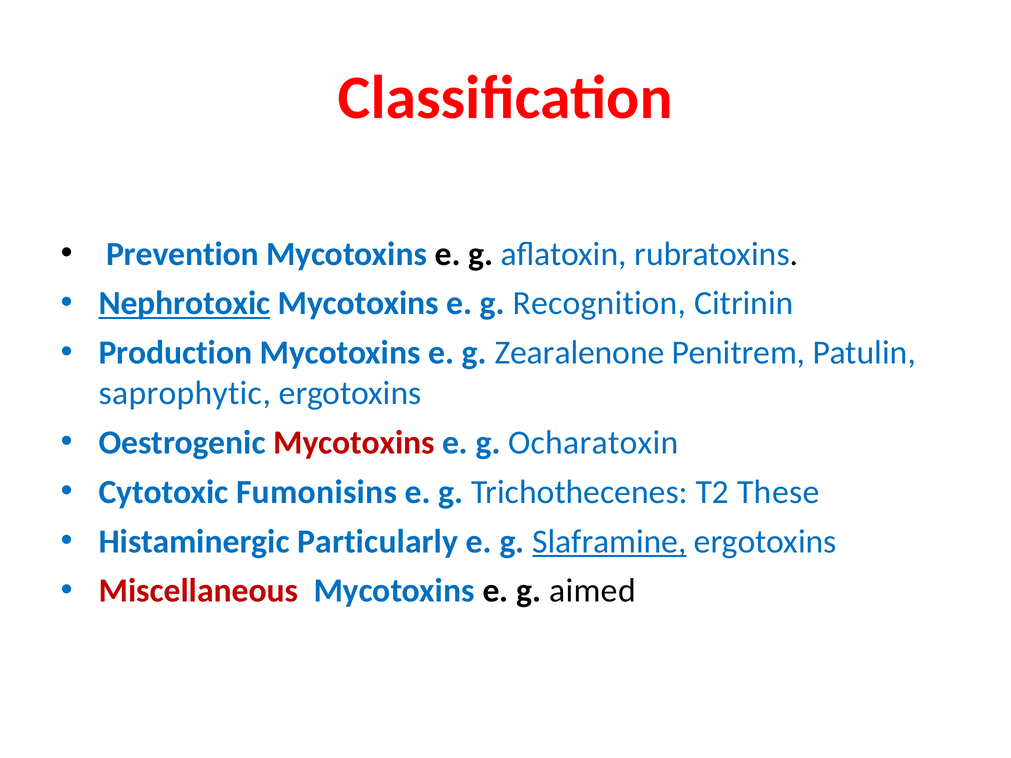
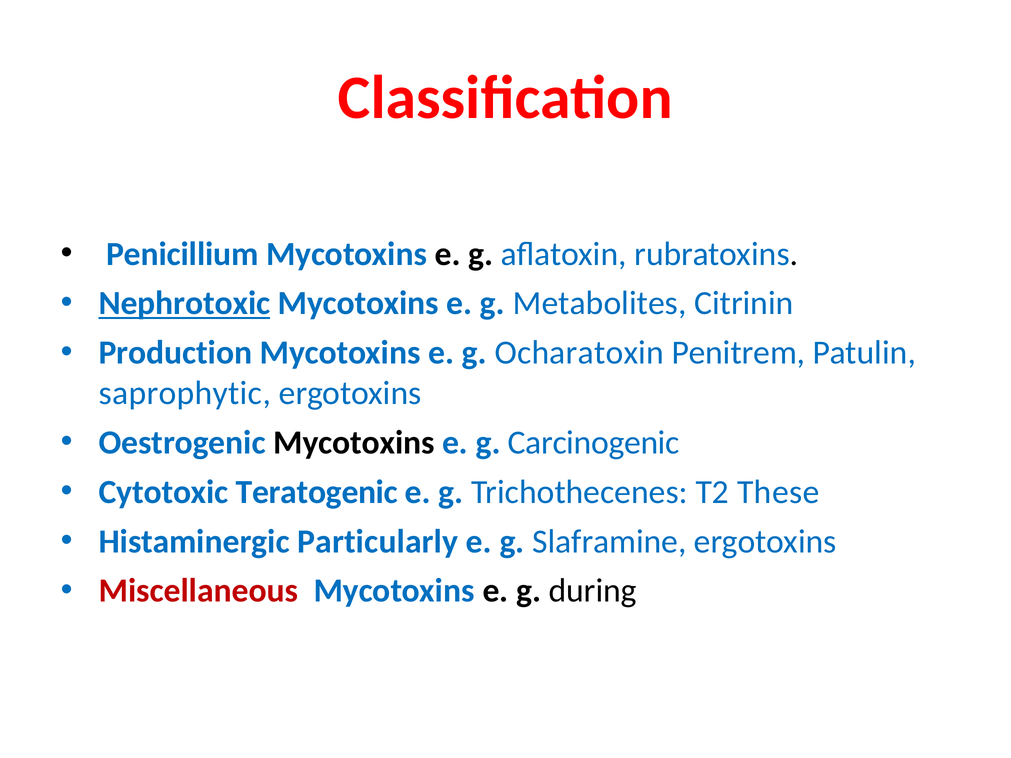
Prevention: Prevention -> Penicillium
Recognition: Recognition -> Metabolites
Zearalenone: Zearalenone -> Ocharatoxin
Mycotoxins at (354, 443) colour: red -> black
Ocharatoxin: Ocharatoxin -> Carcinogenic
Fumonisins: Fumonisins -> Teratogenic
Slaframine underline: present -> none
aimed: aimed -> during
